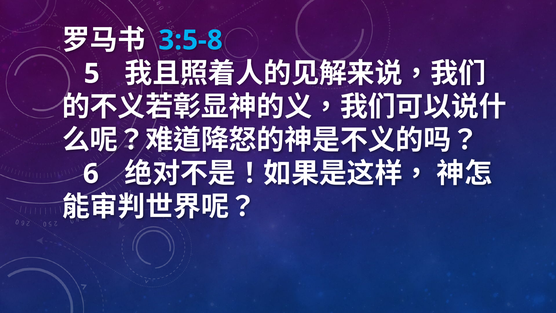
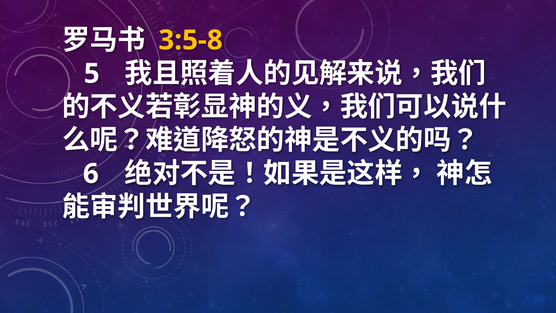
3:5-8 colour: light blue -> yellow
